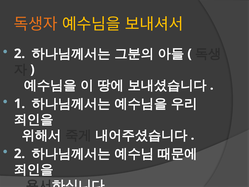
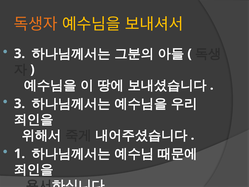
2 at (20, 54): 2 -> 3
1 at (20, 104): 1 -> 3
2 at (20, 154): 2 -> 1
